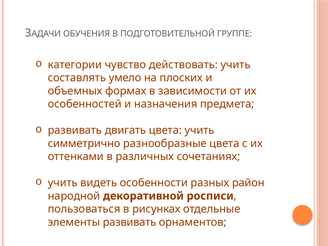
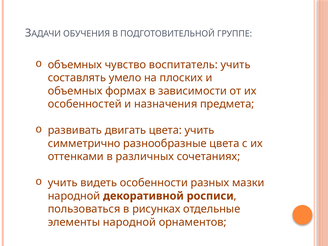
категории at (75, 65): категории -> объемных
действовать: действовать -> воспитатель
район: район -> мазки
элементы развивать: развивать -> народной
